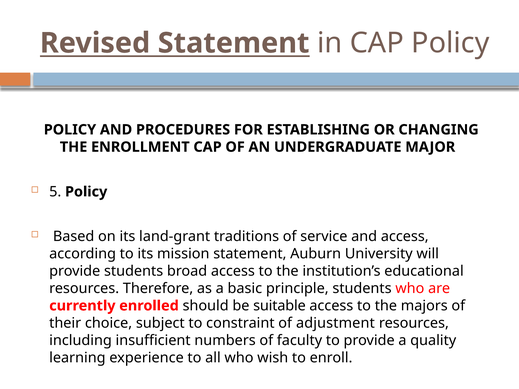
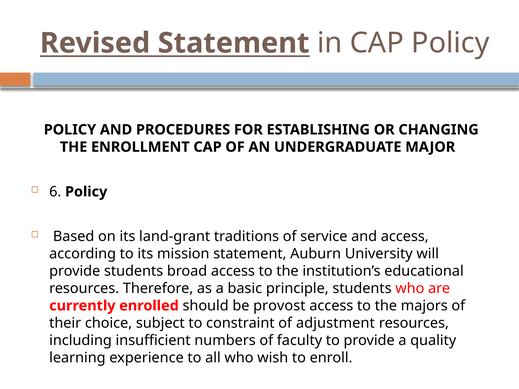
5: 5 -> 6
suitable: suitable -> provost
